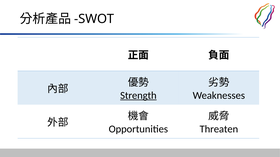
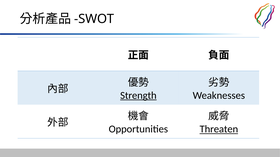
Threaten underline: none -> present
